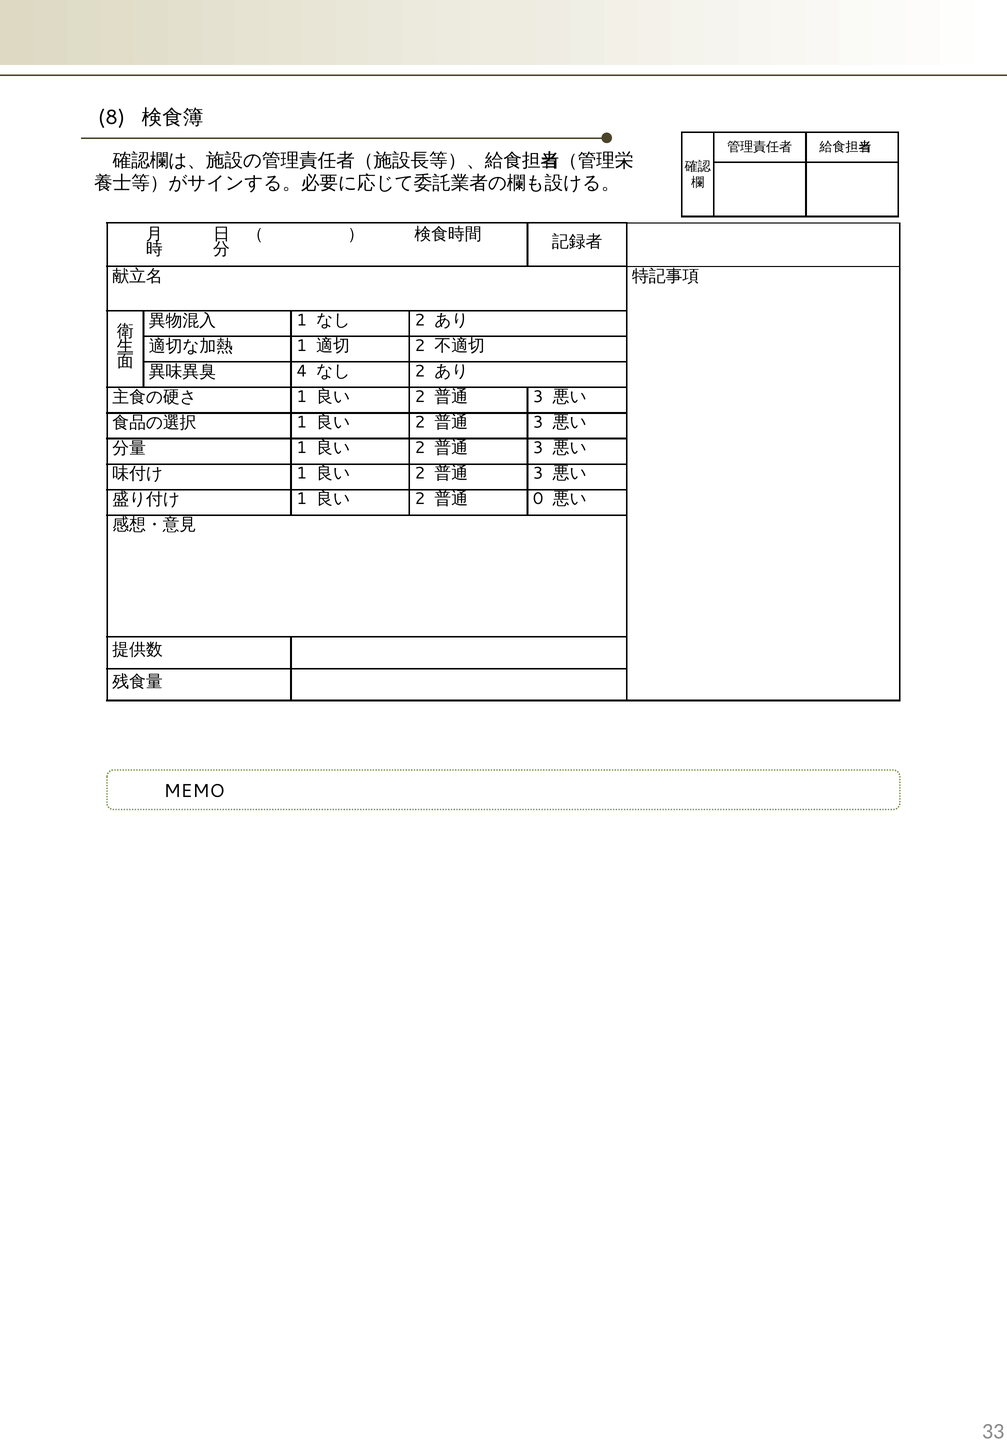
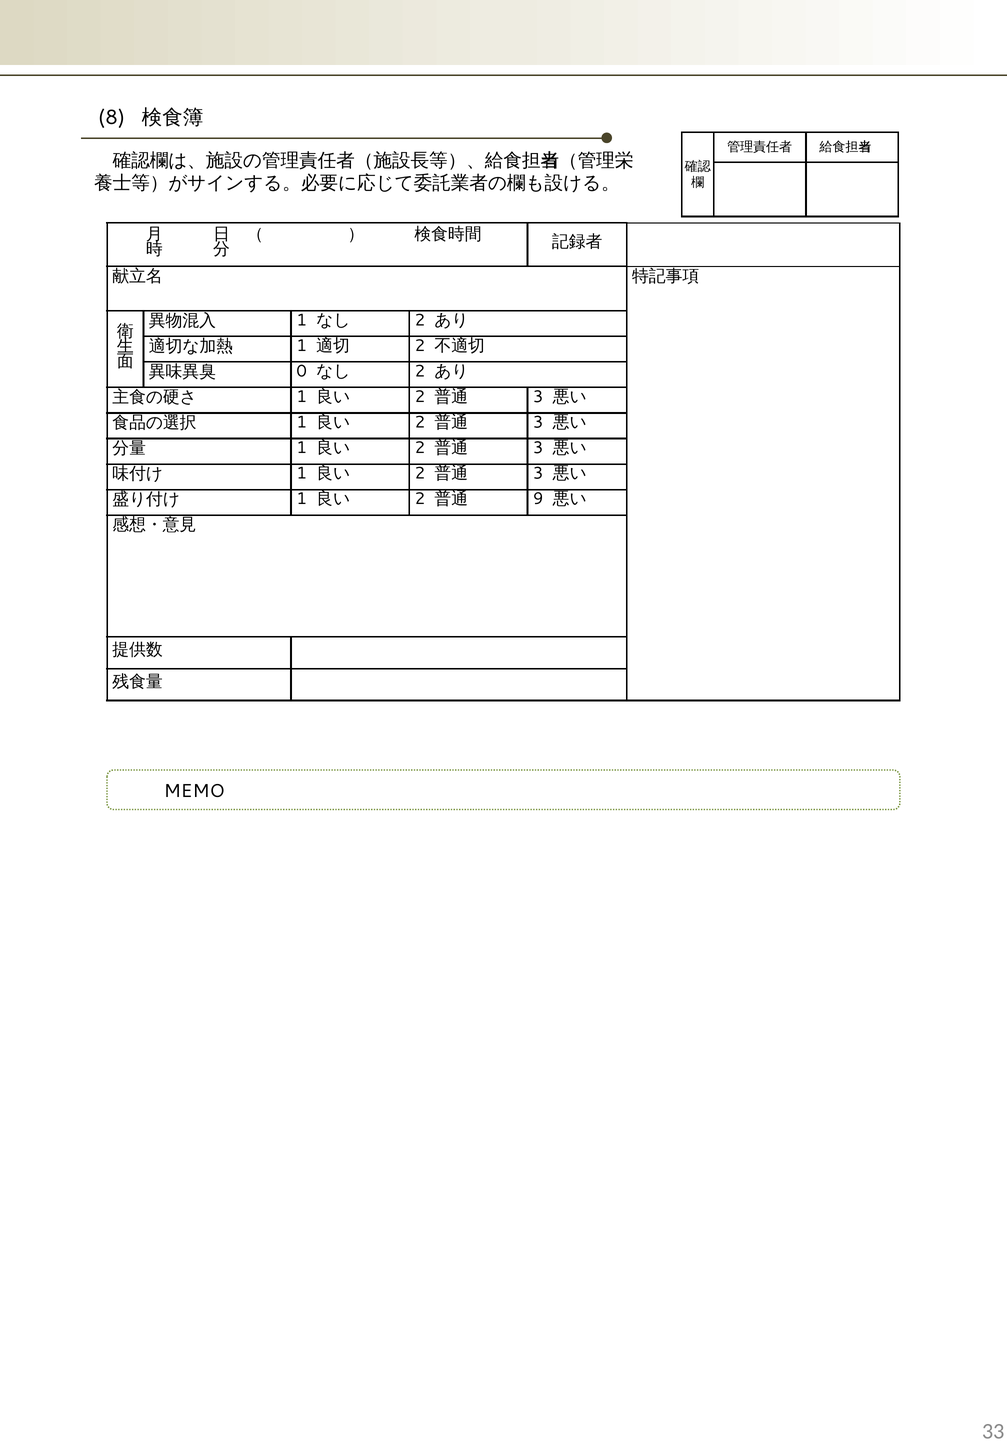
4: 4 -> 0
0: 0 -> 9
